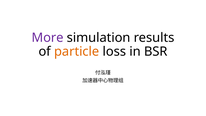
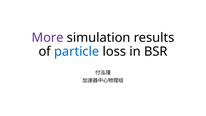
particle colour: orange -> blue
